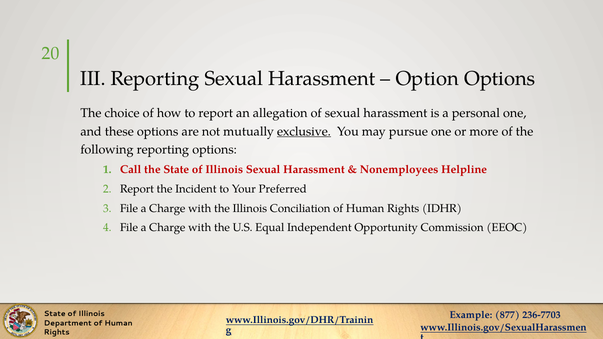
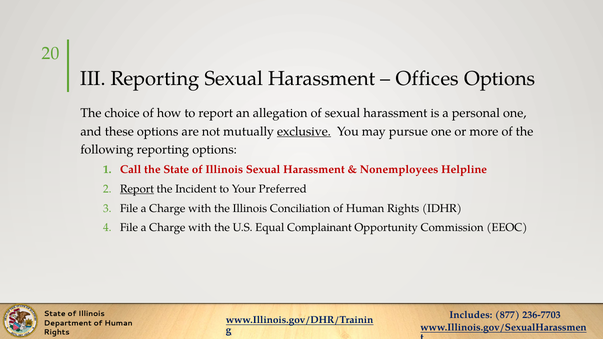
Option: Option -> Offices
Report at (137, 189) underline: none -> present
Independent: Independent -> Complainant
Example: Example -> Includes
